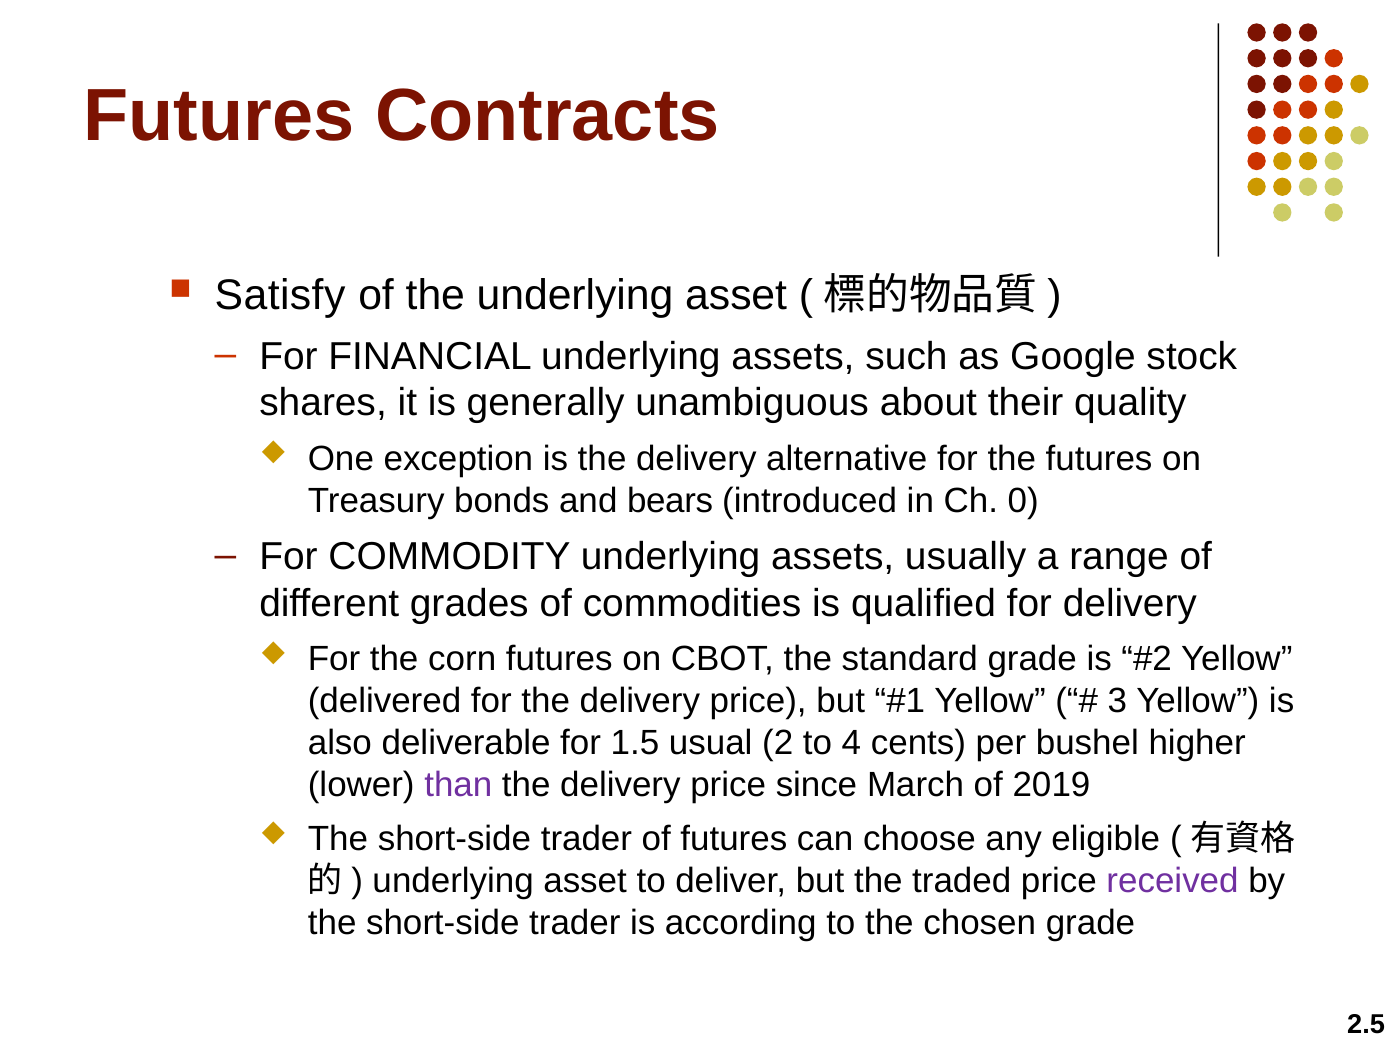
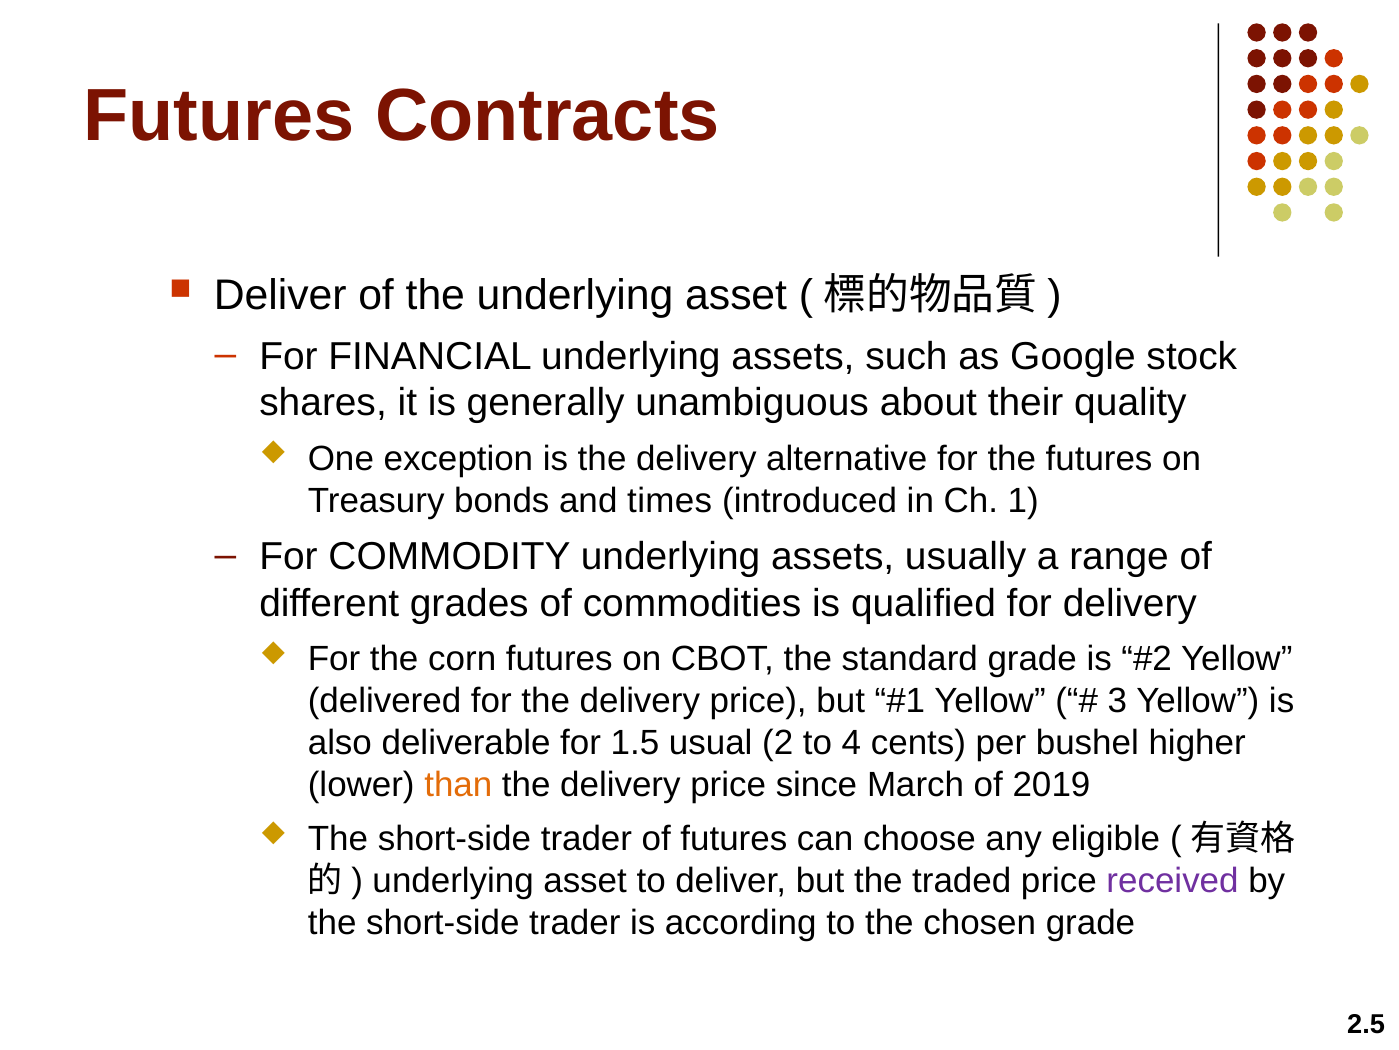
Satisfy at (280, 296): Satisfy -> Deliver
bears: bears -> times
0: 0 -> 1
than colour: purple -> orange
